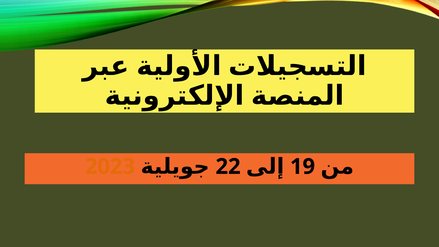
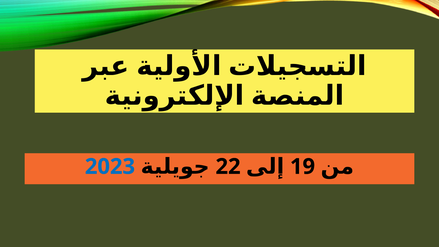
2023 colour: orange -> blue
